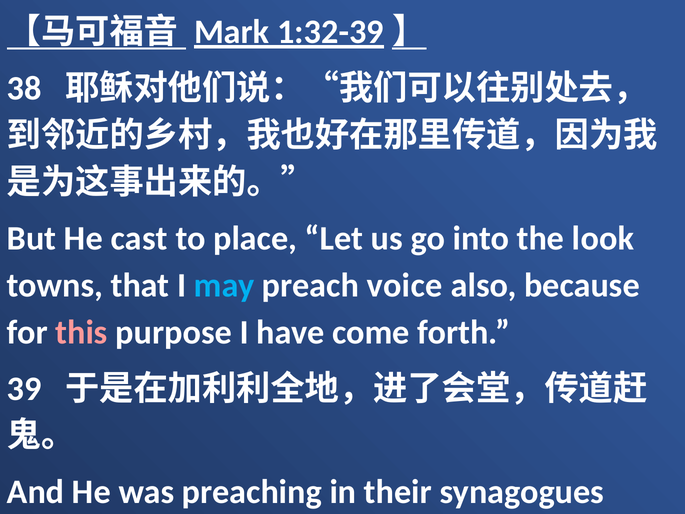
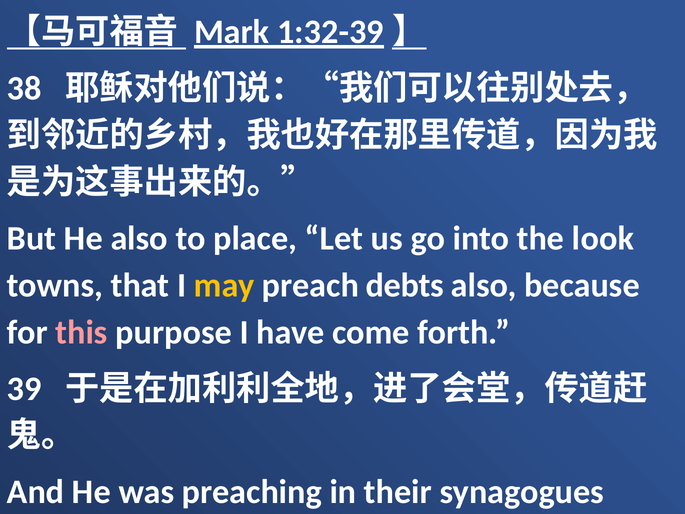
He cast: cast -> also
may colour: light blue -> yellow
voice: voice -> debts
